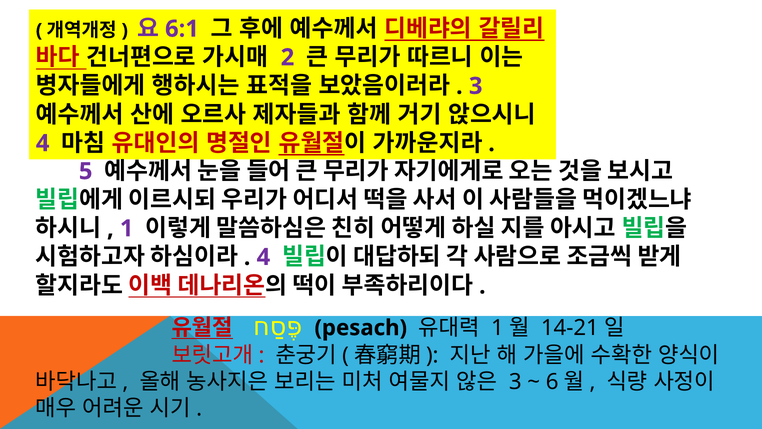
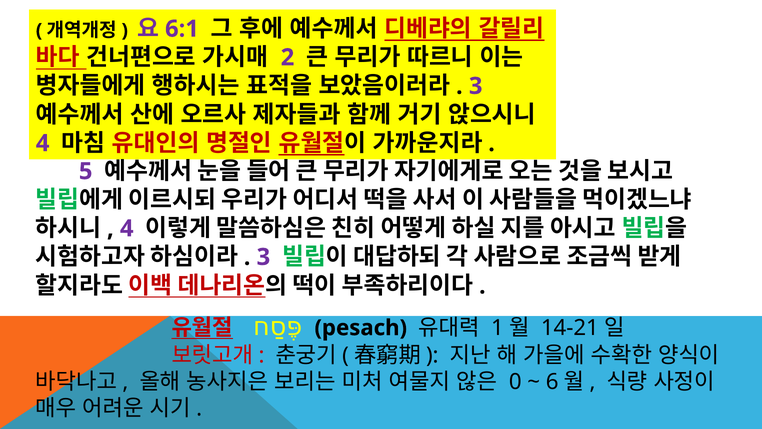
1 at (127, 228): 1 -> 4
4 at (263, 257): 4 -> 3
3 at (515, 382): 3 -> 0
